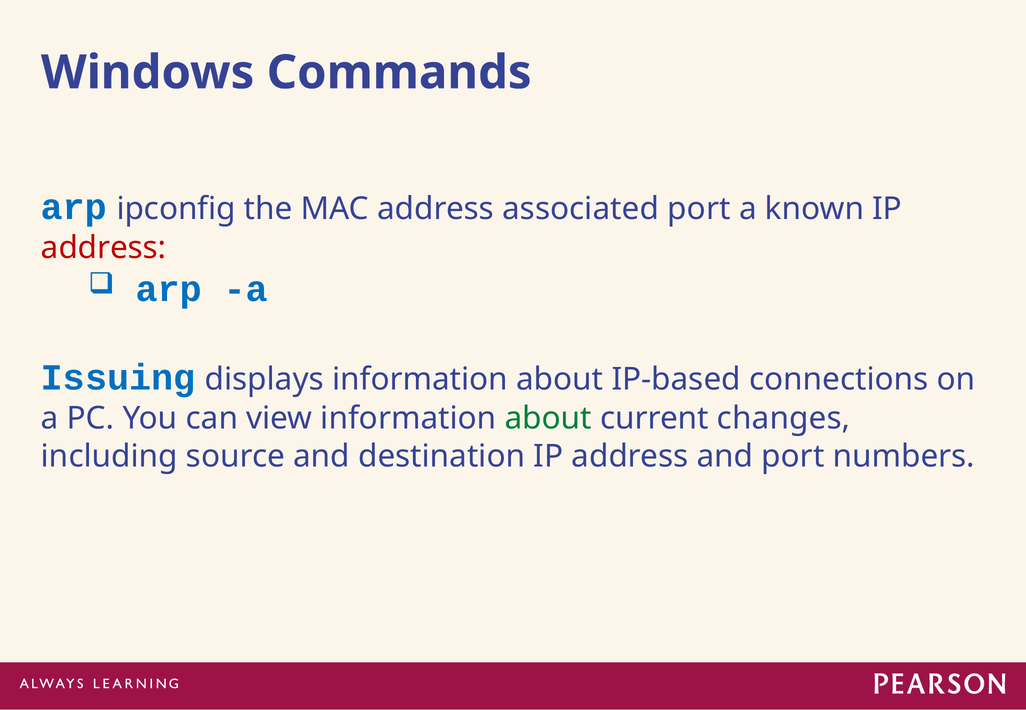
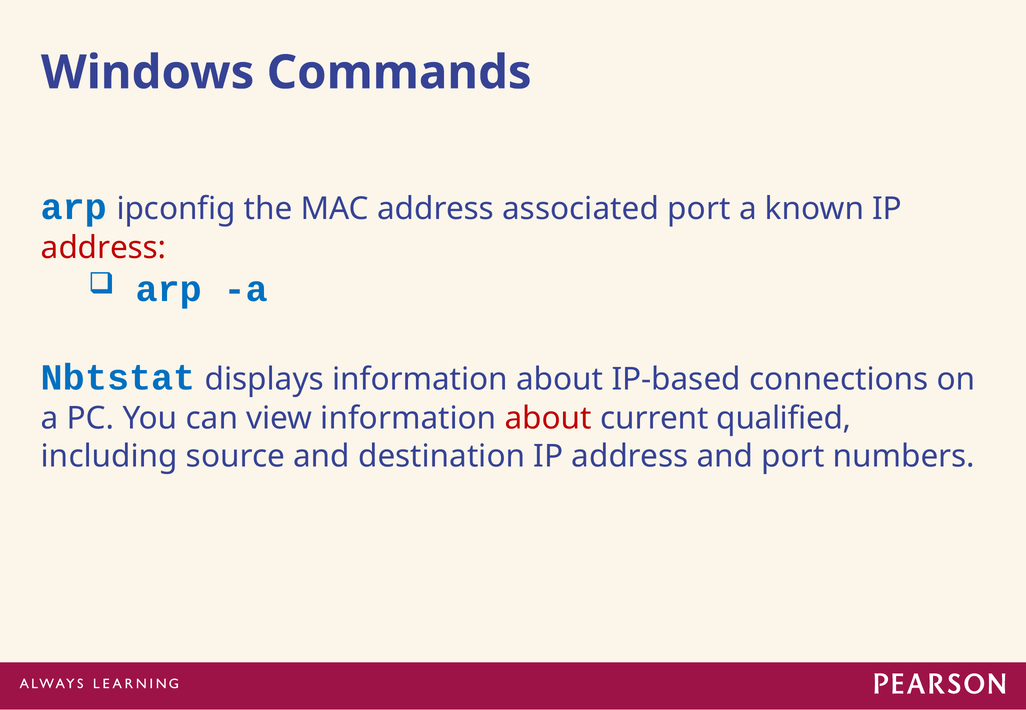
Issuing: Issuing -> Nbtstat
about at (548, 418) colour: green -> red
changes: changes -> qualified
